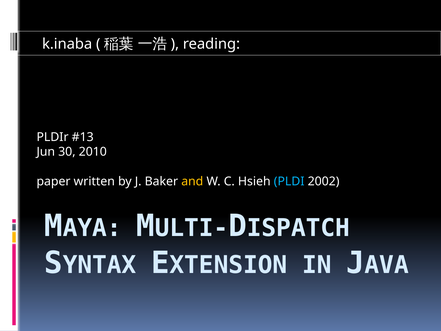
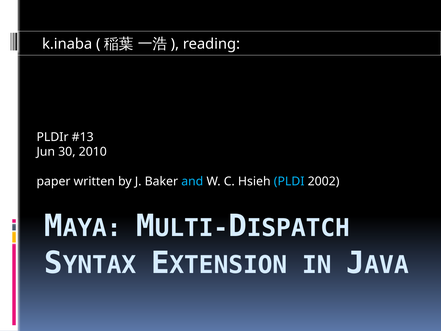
and colour: yellow -> light blue
